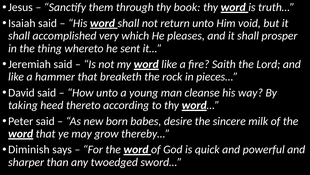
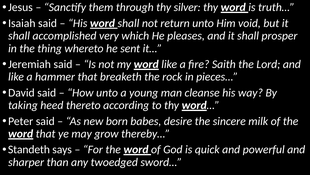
book: book -> silver
Diminish: Diminish -> Standeth
